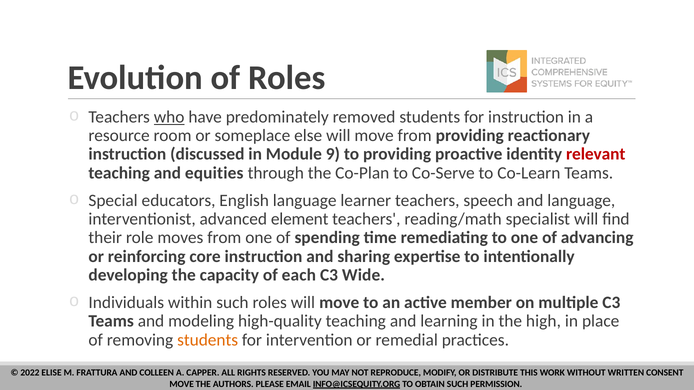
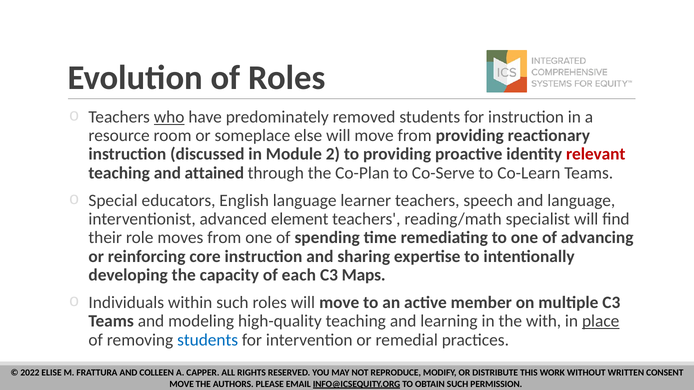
9: 9 -> 2
equities: equities -> attained
Wide: Wide -> Maps
high: high -> with
place underline: none -> present
students at (208, 340) colour: orange -> blue
